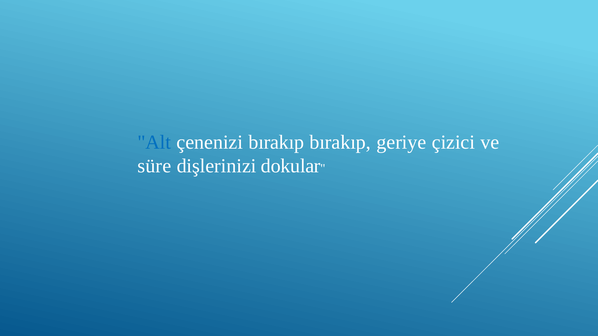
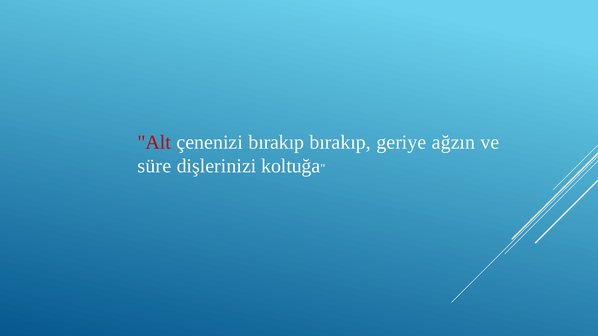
Alt colour: blue -> red
çizici: çizici -> ağzın
dokular: dokular -> koltuğa
